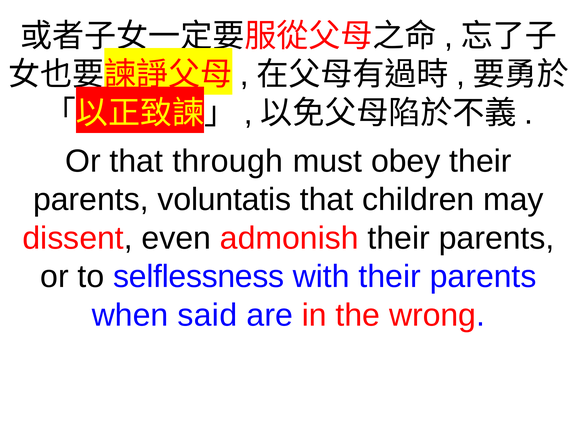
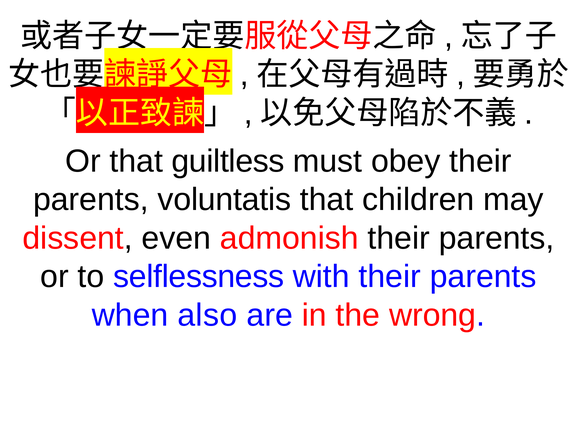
through: through -> guiltless
said: said -> also
